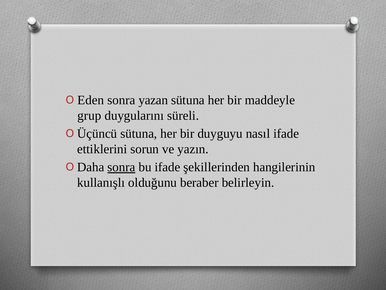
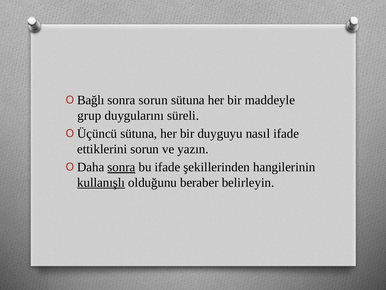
Eden: Eden -> Bağlı
sonra yazan: yazan -> sorun
kullanışlı underline: none -> present
